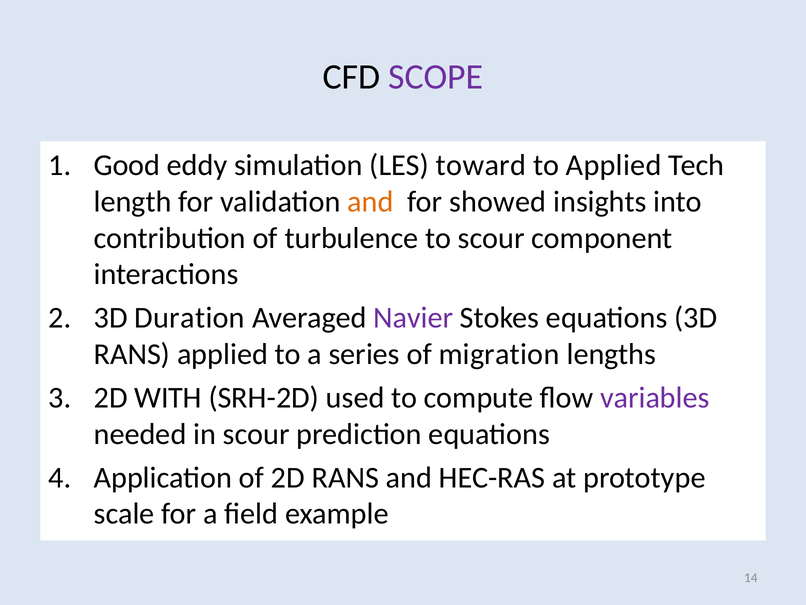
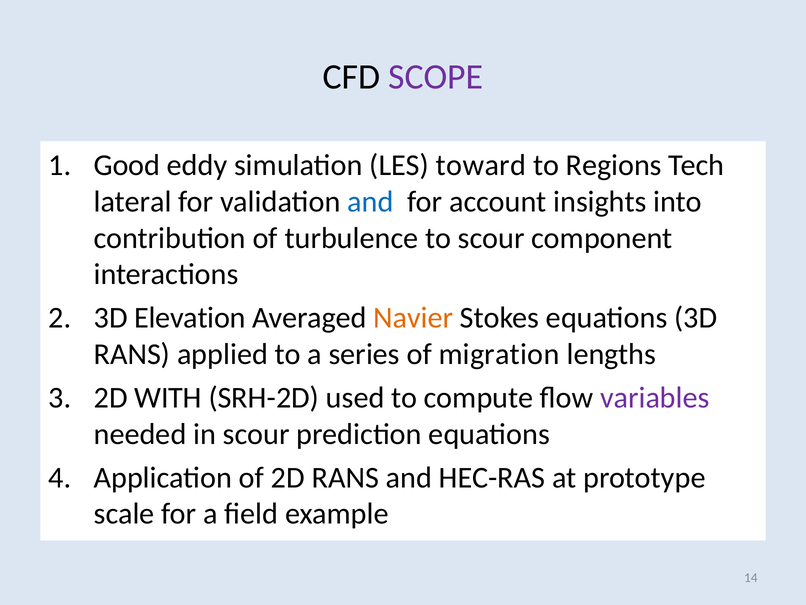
to Applied: Applied -> Regions
length: length -> lateral
and at (370, 202) colour: orange -> blue
showed: showed -> account
Duration: Duration -> Elevation
Navier colour: purple -> orange
